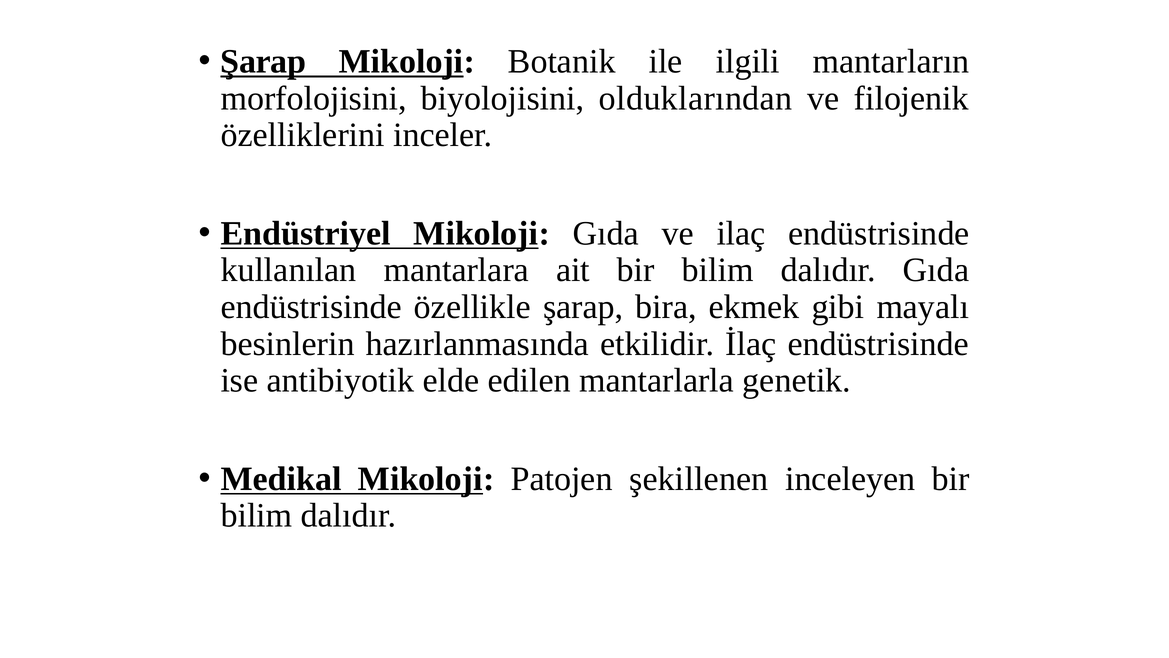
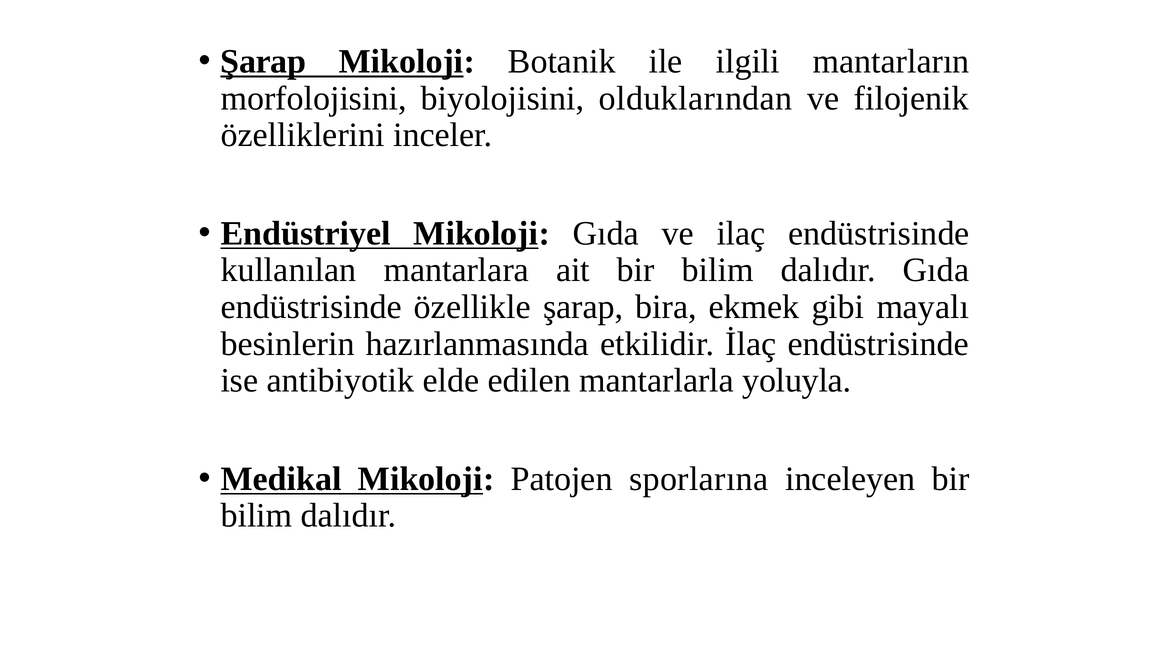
genetik: genetik -> yoluyla
şekillenen: şekillenen -> sporlarına
